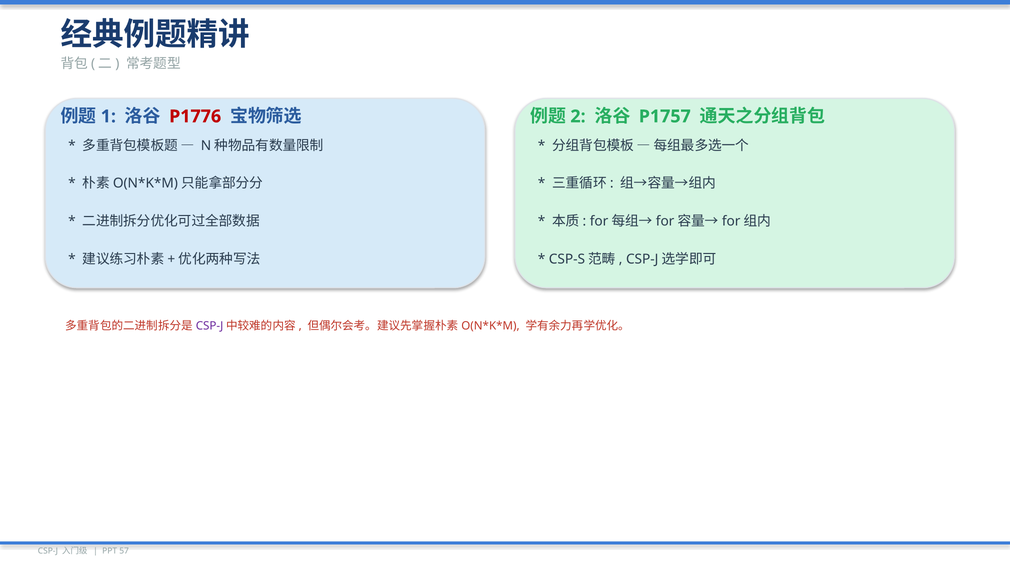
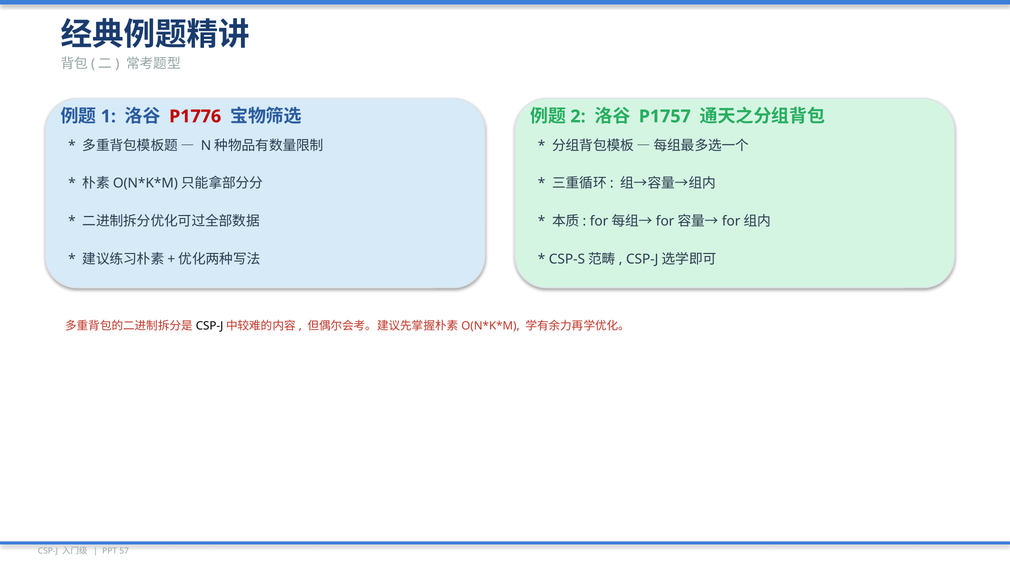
CSP-J at (210, 326) colour: purple -> black
